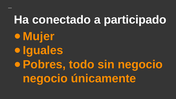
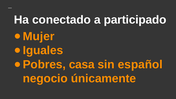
todo: todo -> casa
sin negocio: negocio -> español
